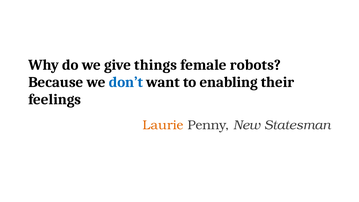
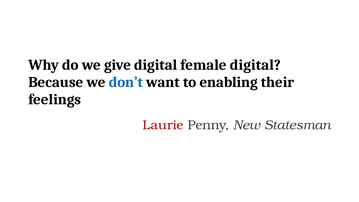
give things: things -> digital
female robots: robots -> digital
Laurie colour: orange -> red
